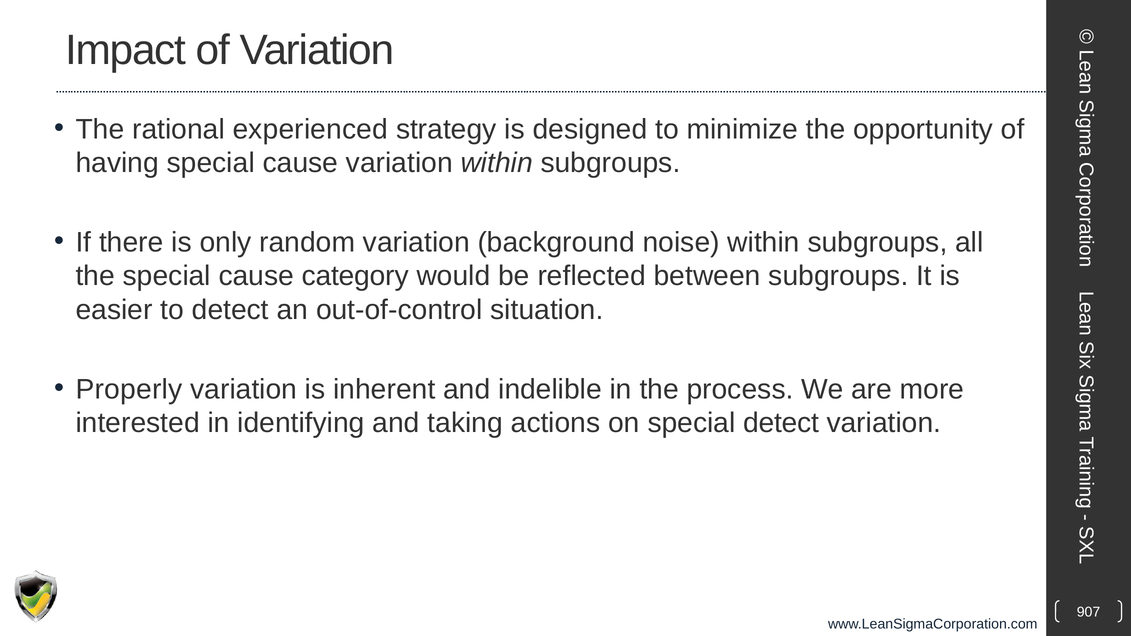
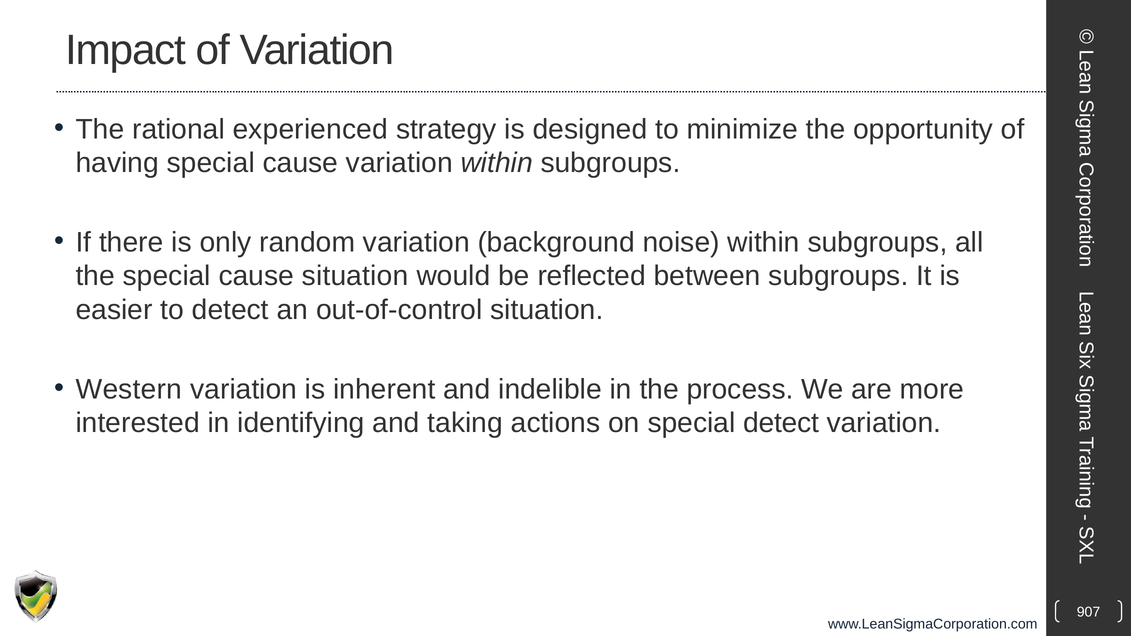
cause category: category -> situation
Properly: Properly -> Western
